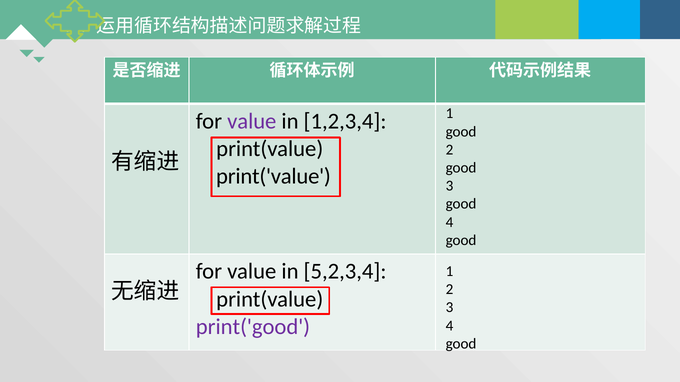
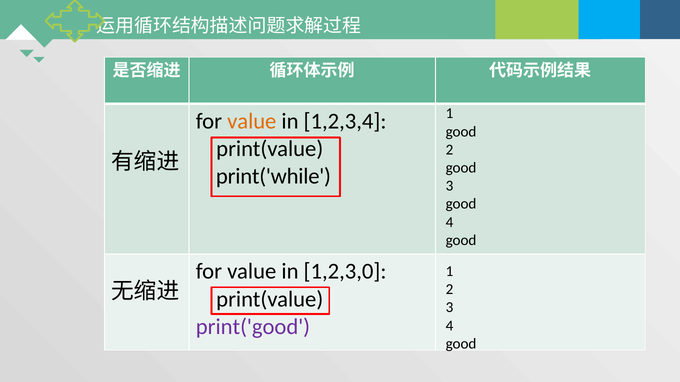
value at (252, 121) colour: purple -> orange
print('value: print('value -> print('while
5,2,3,4: 5,2,3,4 -> 1,2,3,0
